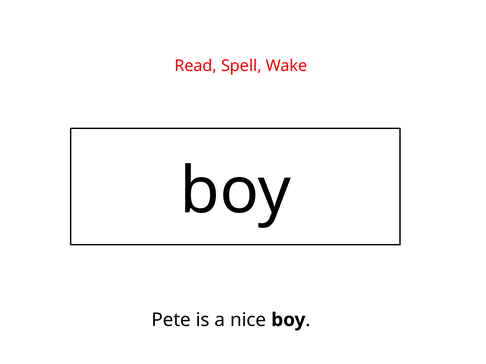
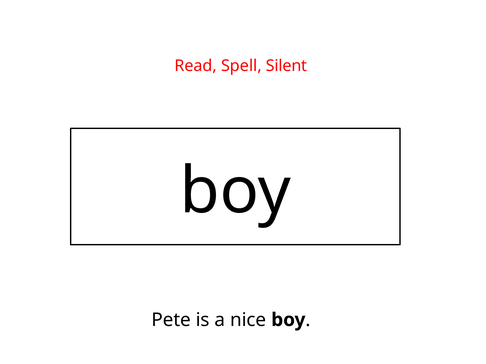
Wake: Wake -> Silent
